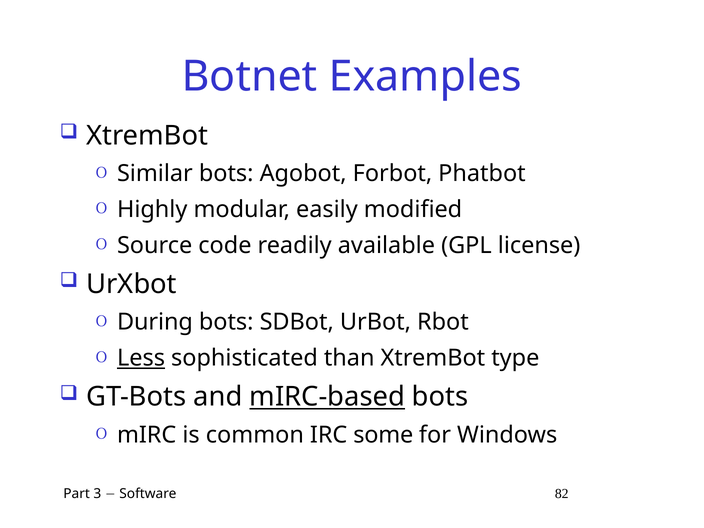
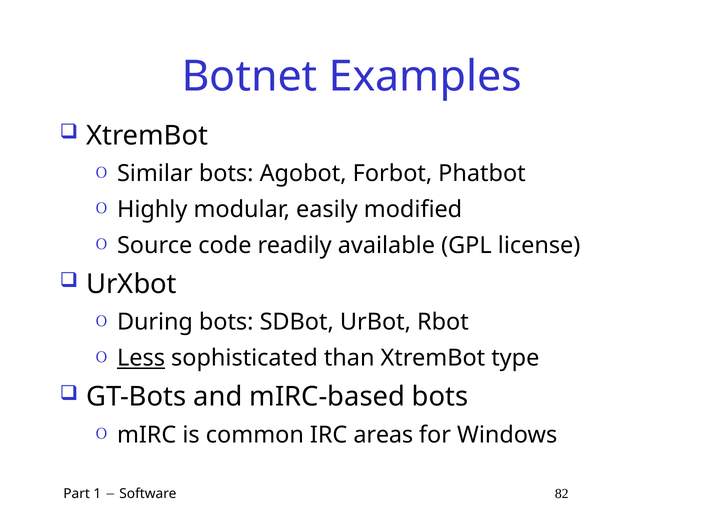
mIRC-based underline: present -> none
some: some -> areas
3: 3 -> 1
